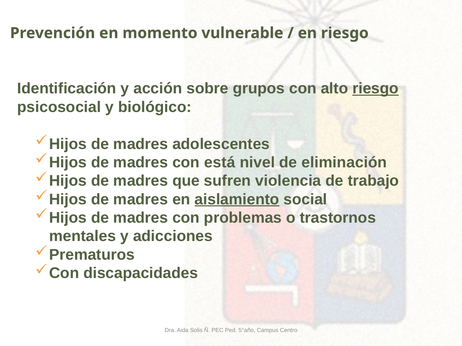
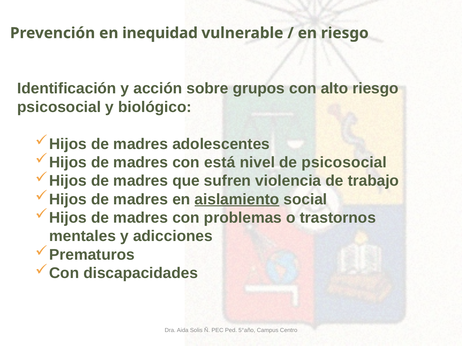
momento: momento -> inequidad
riesgo at (376, 89) underline: present -> none
de eliminación: eliminación -> psicosocial
